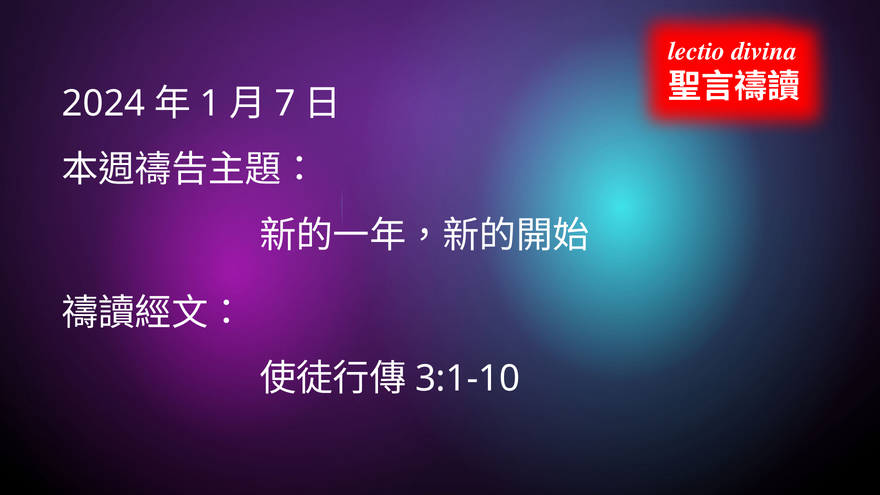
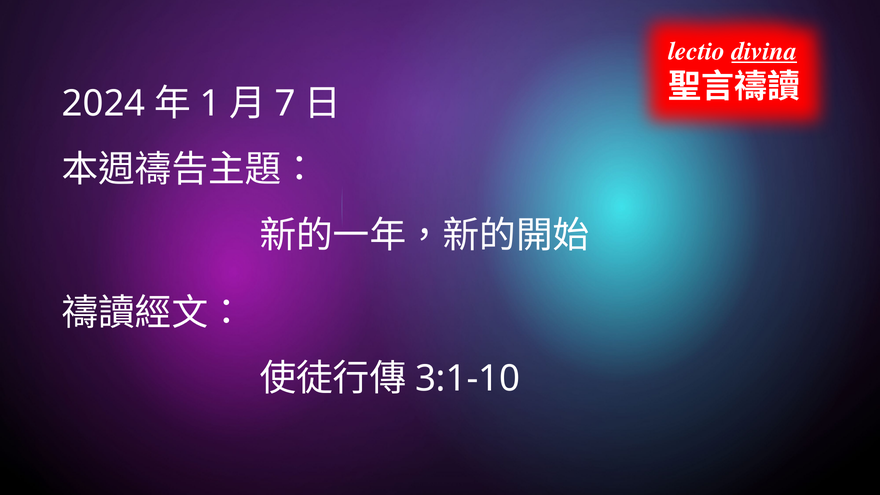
divina underline: none -> present
